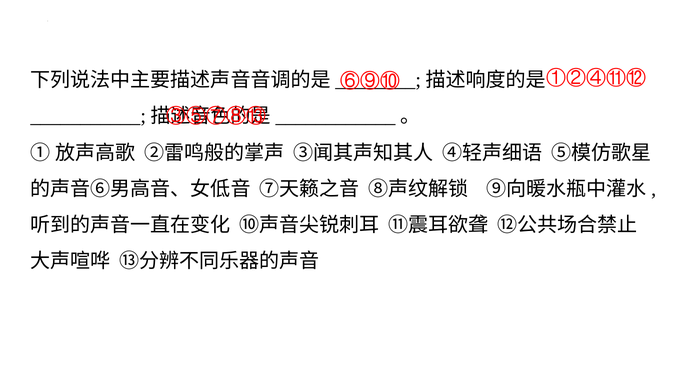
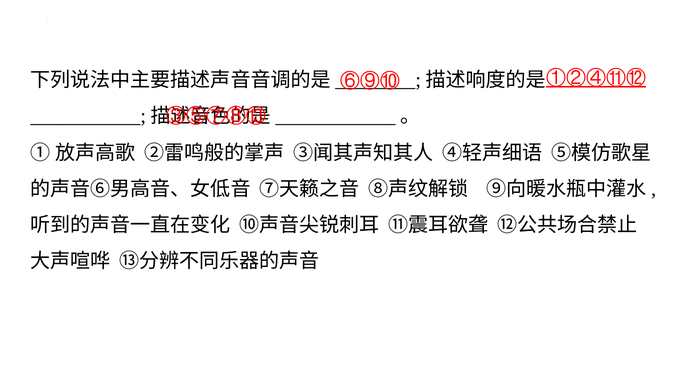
①②④⑪⑫ underline: none -> present
